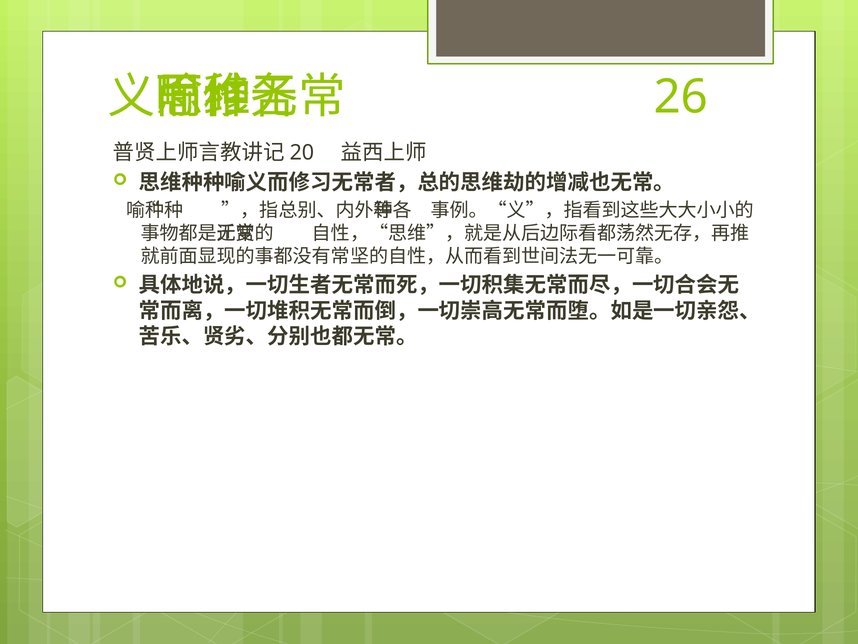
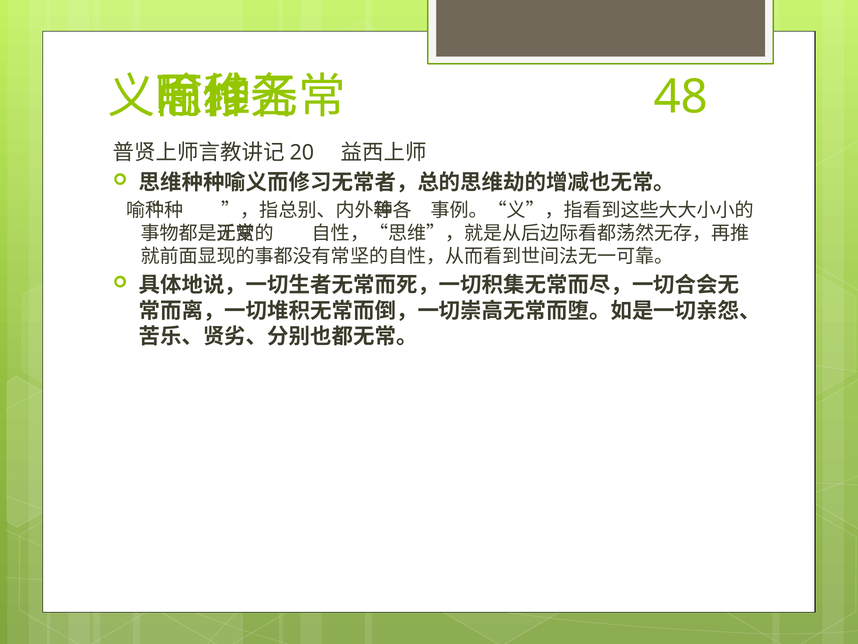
26: 26 -> 48
